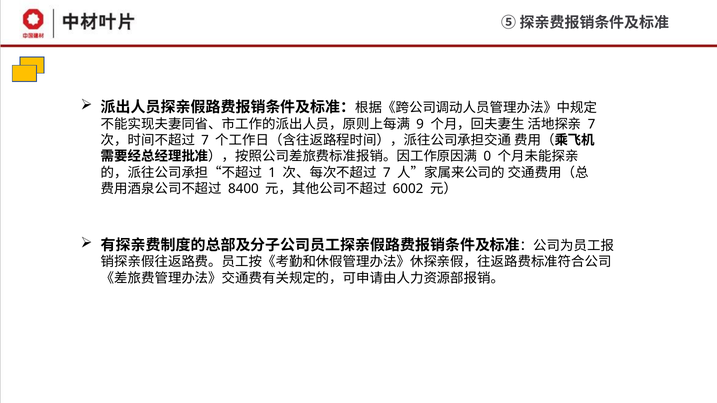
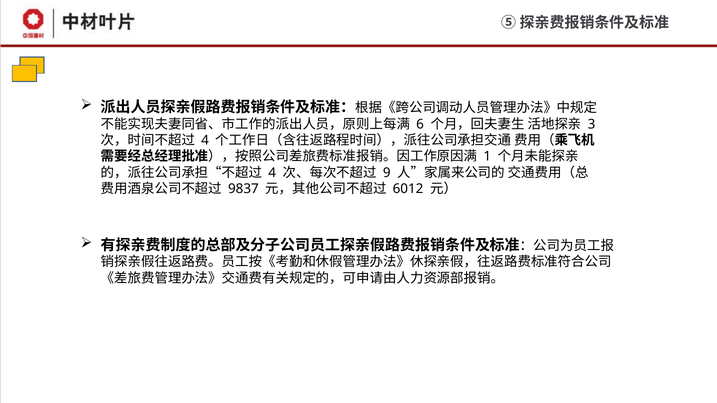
9: 9 -> 6
7 at (592, 124): 7 -> 3
7 at (205, 141): 7 -> 4
0: 0 -> 1
1 at (272, 173): 1 -> 4
7 at (387, 173): 7 -> 9
8400: 8400 -> 9837
6002: 6002 -> 6012
